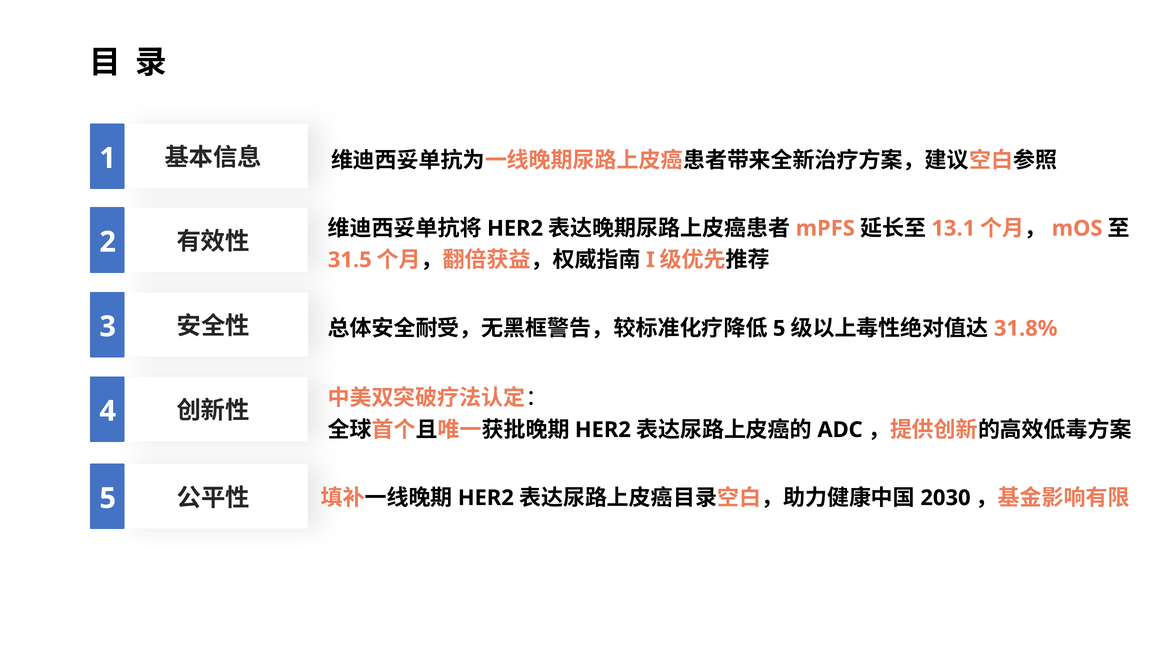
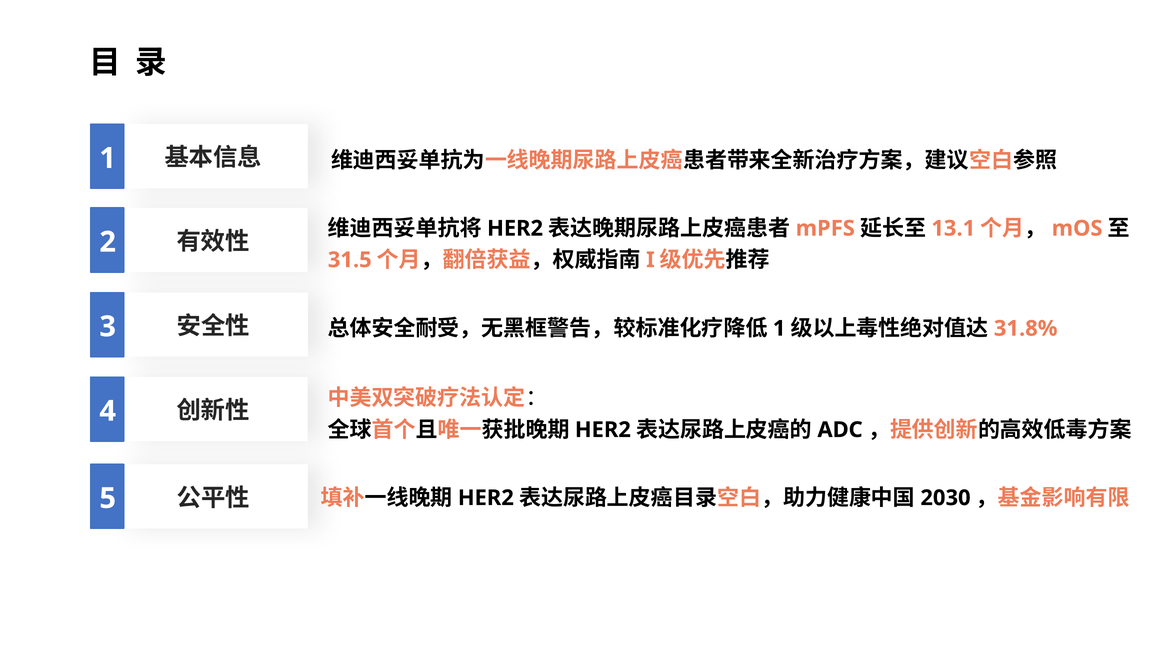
5 at (779, 328): 5 -> 1
